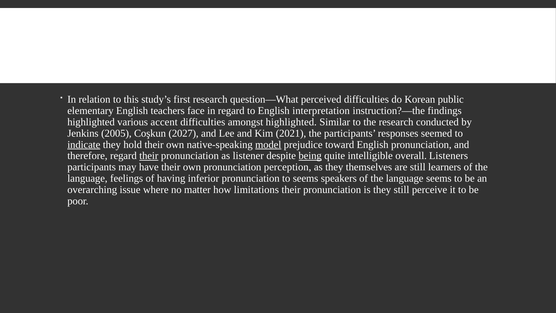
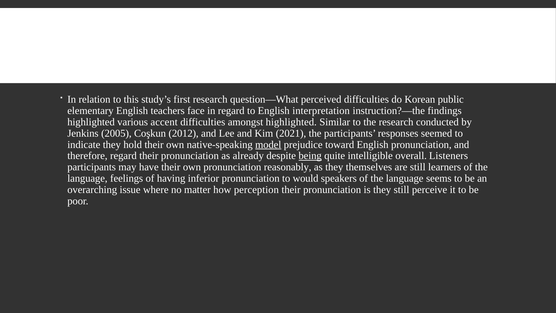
2027: 2027 -> 2012
indicate underline: present -> none
their at (149, 156) underline: present -> none
listener: listener -> already
perception: perception -> reasonably
to seems: seems -> would
limitations: limitations -> perception
